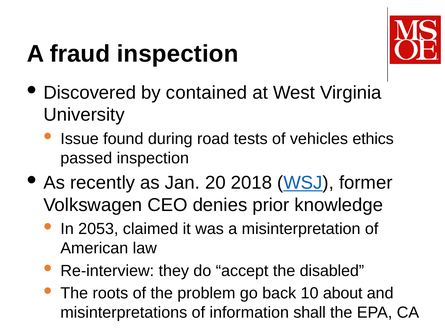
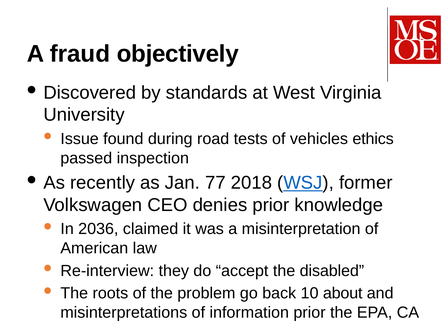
fraud inspection: inspection -> objectively
contained: contained -> standards
20: 20 -> 77
2053: 2053 -> 2036
information shall: shall -> prior
